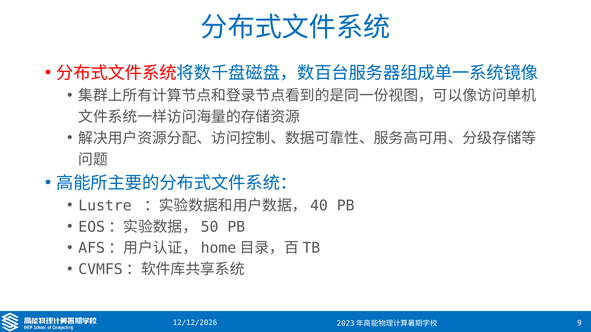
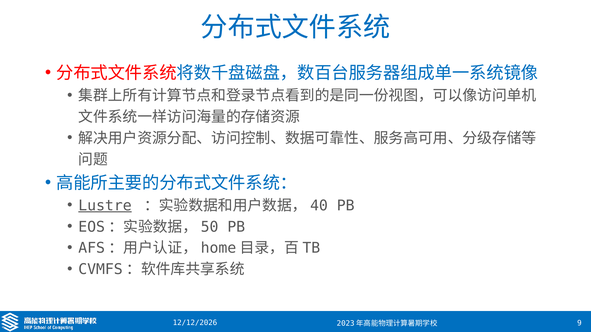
Lustre underline: none -> present
